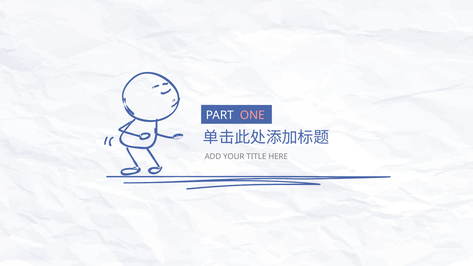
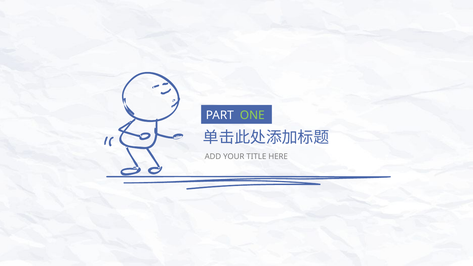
ONE colour: pink -> light green
